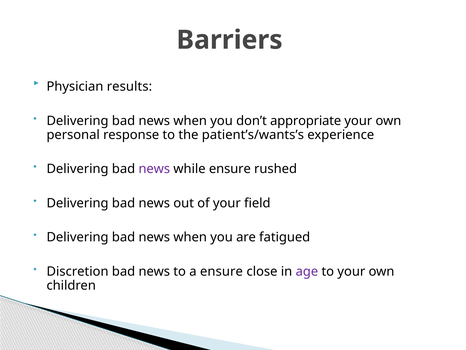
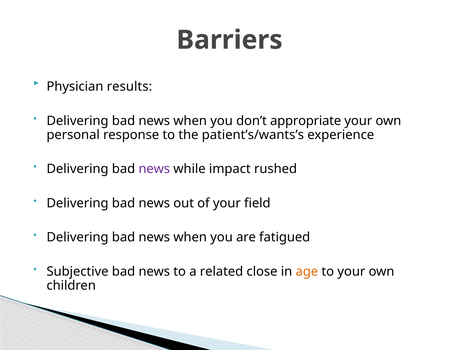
while ensure: ensure -> impact
Discretion: Discretion -> Subjective
a ensure: ensure -> related
age colour: purple -> orange
